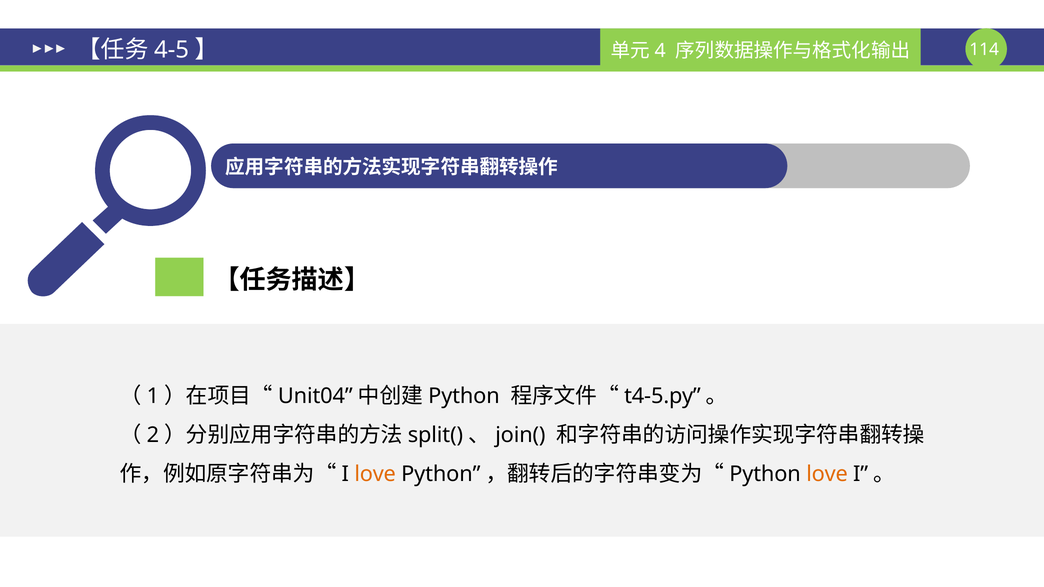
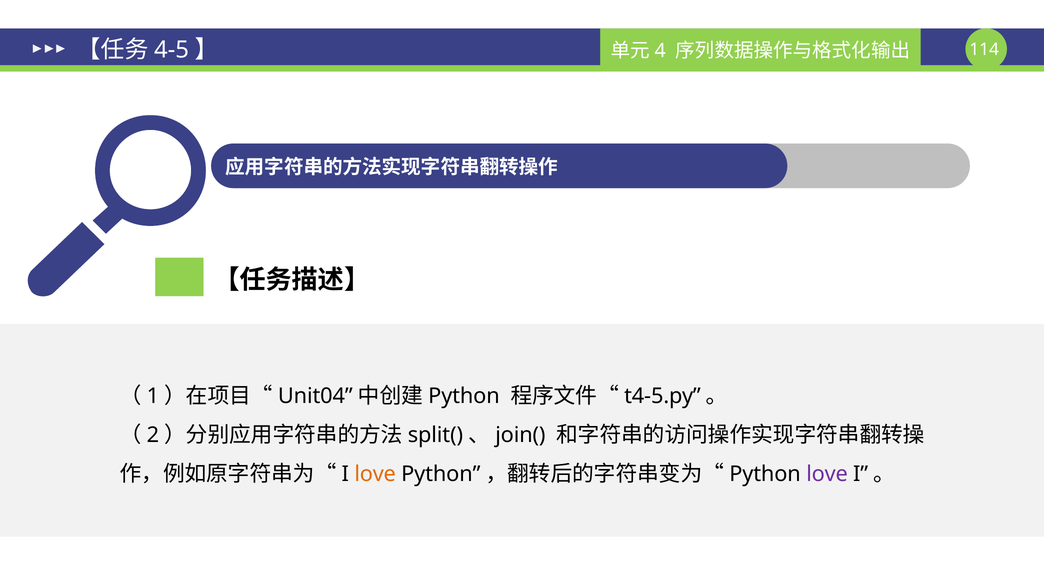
love at (827, 474) colour: orange -> purple
